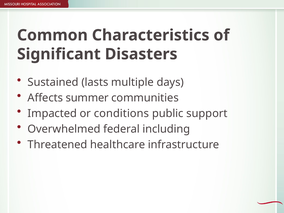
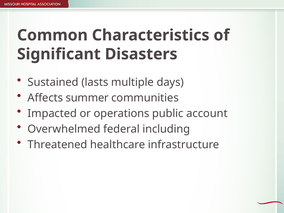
conditions: conditions -> operations
support: support -> account
